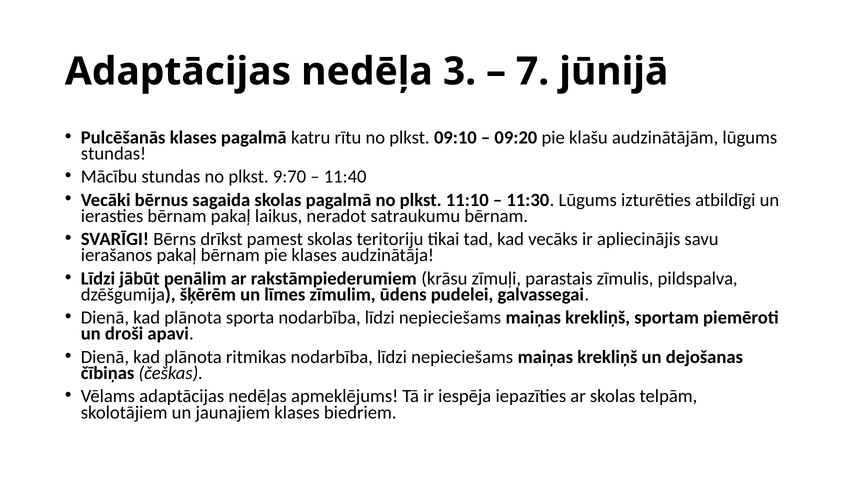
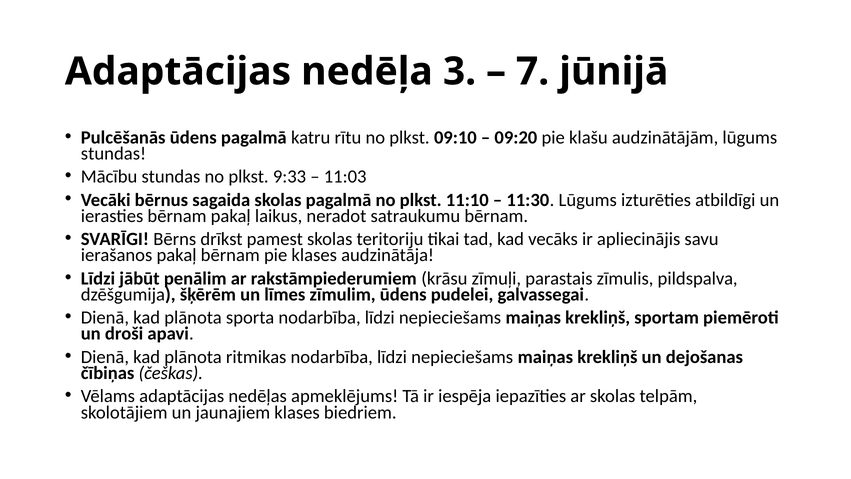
Pulcēšanās klases: klases -> ūdens
9:70: 9:70 -> 9:33
11:40: 11:40 -> 11:03
